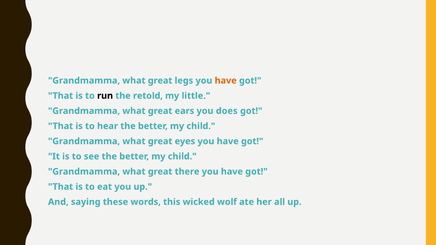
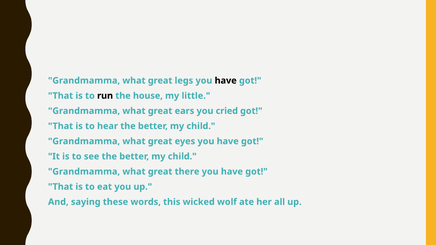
have at (226, 81) colour: orange -> black
retold: retold -> house
does: does -> cried
